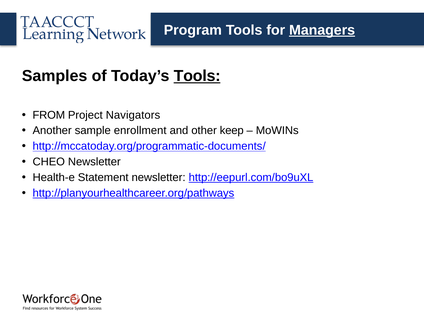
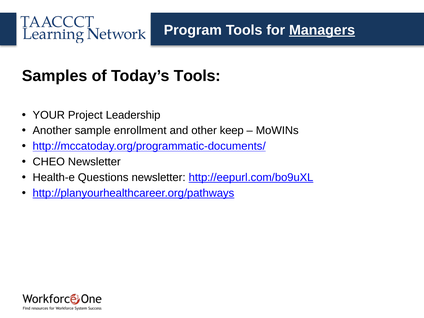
Tools at (197, 76) underline: present -> none
FROM: FROM -> YOUR
Navigators: Navigators -> Leadership
Statement: Statement -> Questions
